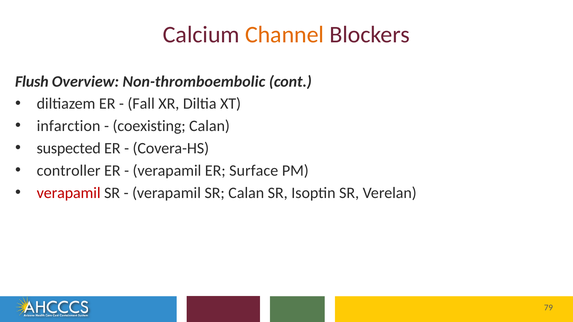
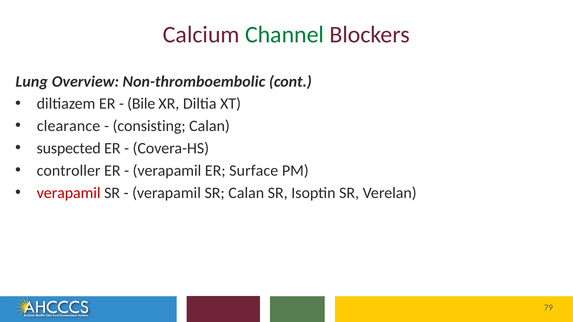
Channel colour: orange -> green
Flush: Flush -> Lung
Fall: Fall -> Bile
infarction: infarction -> clearance
coexisting: coexisting -> consisting
